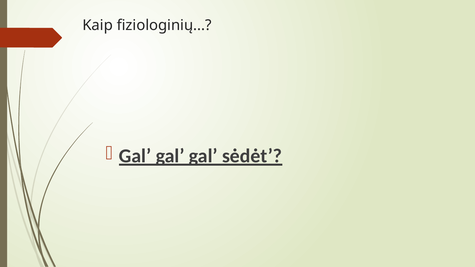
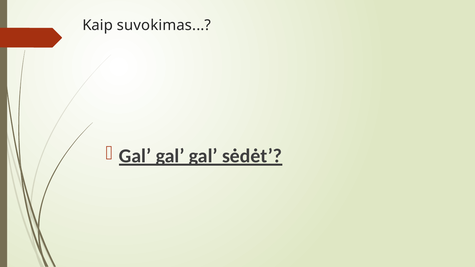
fiziologinių: fiziologinių -> suvokimas
